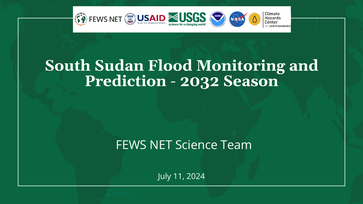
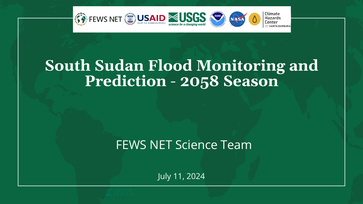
2032: 2032 -> 2058
